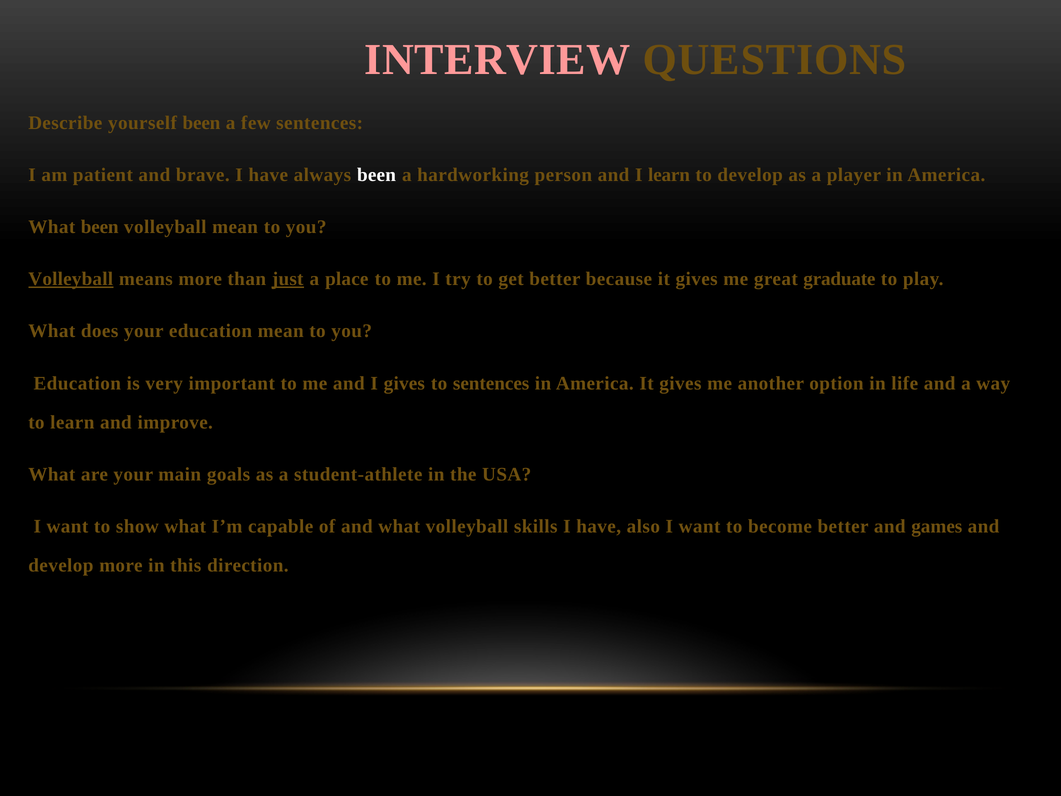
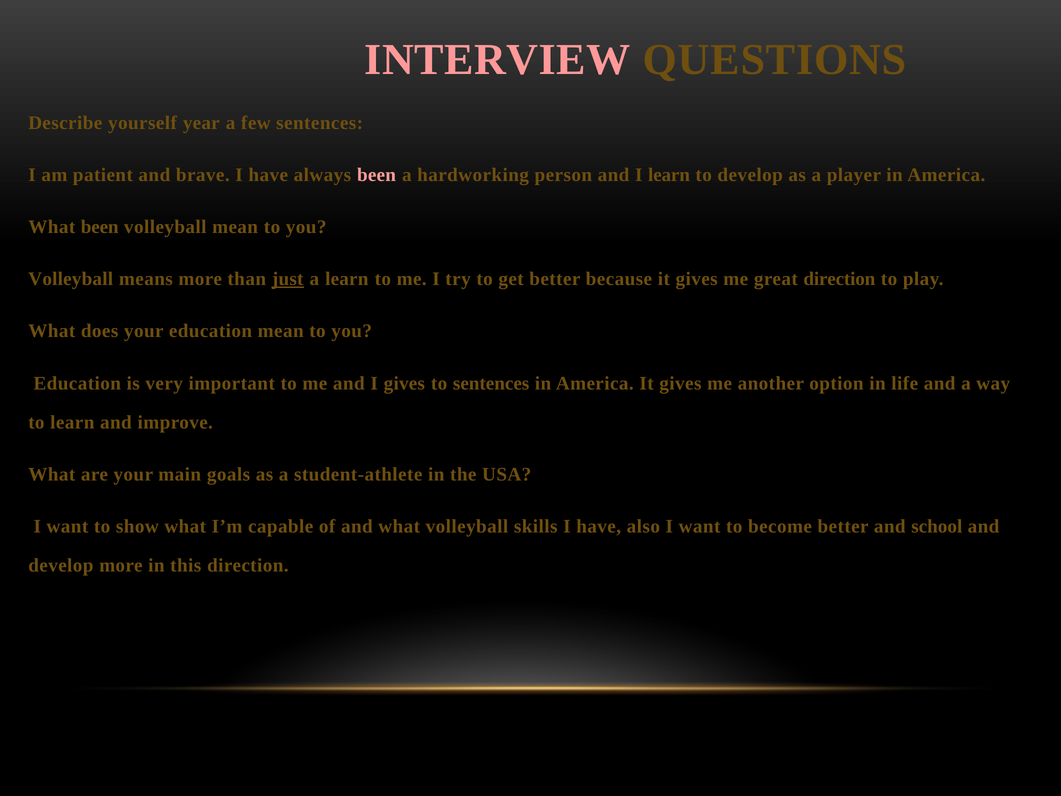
yourself been: been -> year
been at (376, 175) colour: white -> pink
Volleyball at (71, 279) underline: present -> none
a place: place -> learn
great graduate: graduate -> direction
games: games -> school
